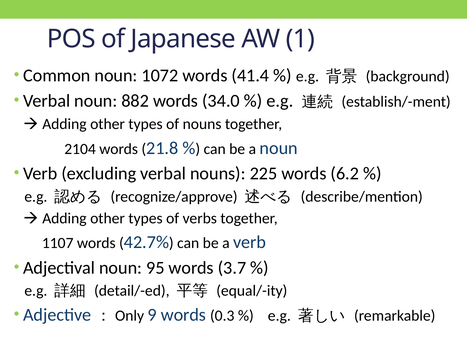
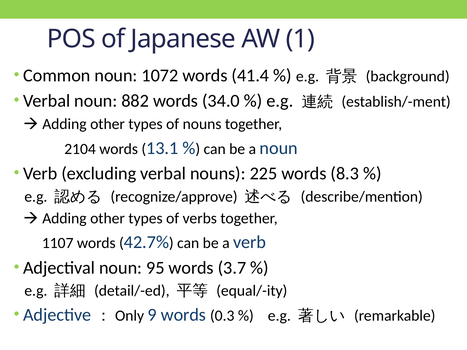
21.8: 21.8 -> 13.1
6.2: 6.2 -> 8.3
